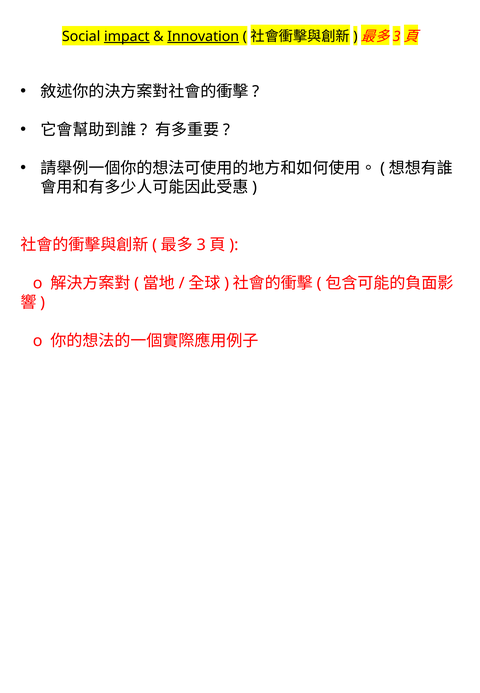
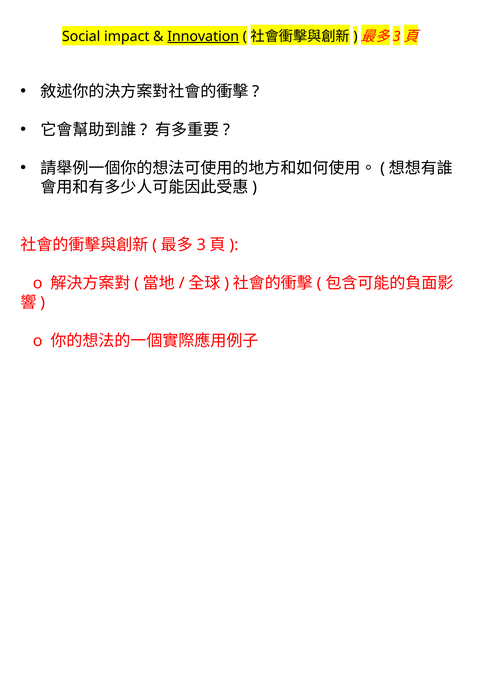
impact underline: present -> none
